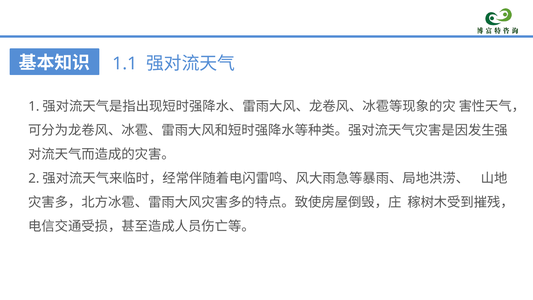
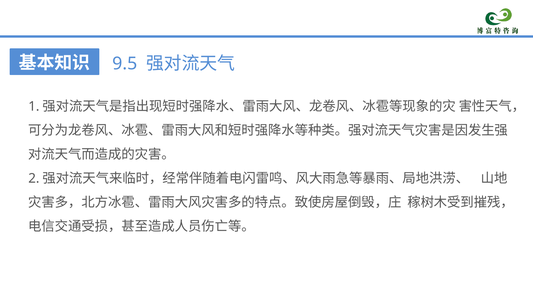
1.1: 1.1 -> 9.5
